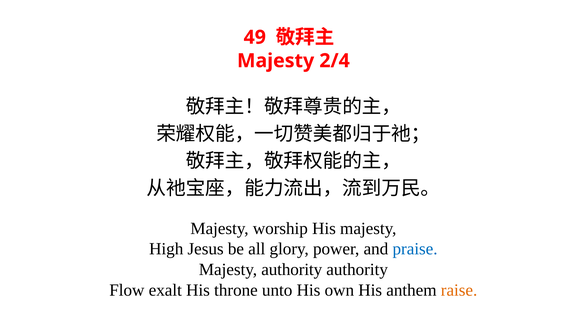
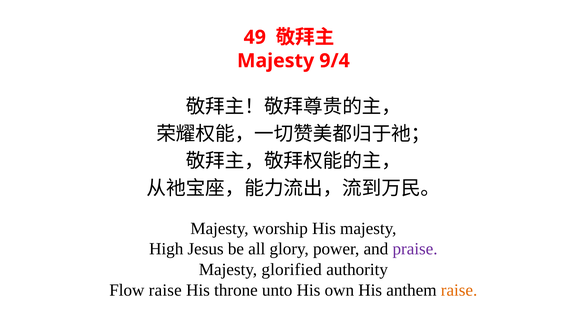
2/4: 2/4 -> 9/4
praise colour: blue -> purple
Majesty authority: authority -> glorified
Flow exalt: exalt -> raise
